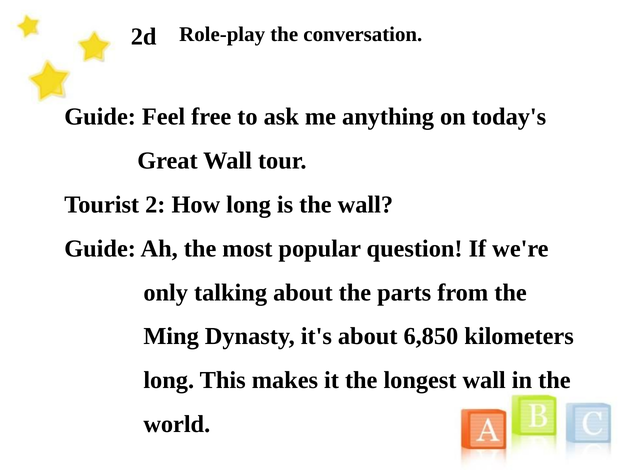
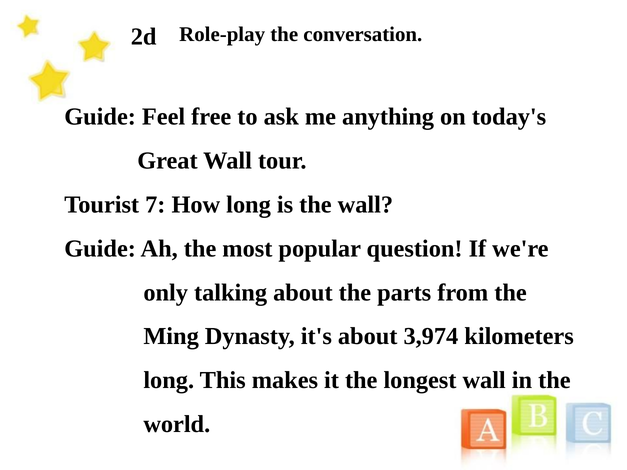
2: 2 -> 7
6,850: 6,850 -> 3,974
